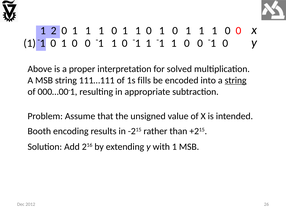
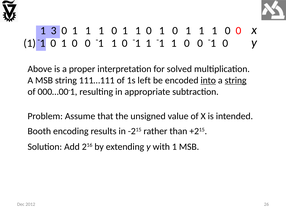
2: 2 -> 3
fills: fills -> left
into underline: none -> present
